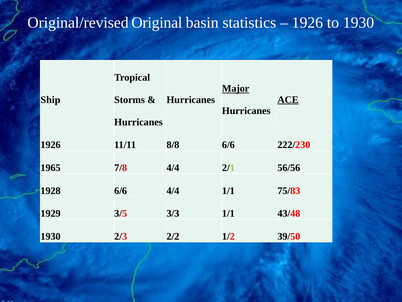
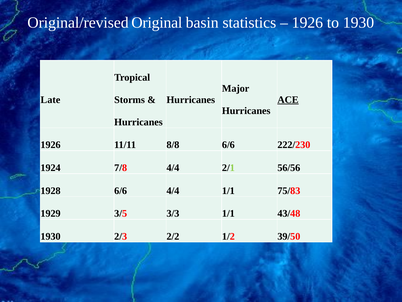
Major underline: present -> none
Ship: Ship -> Late
1965: 1965 -> 1924
